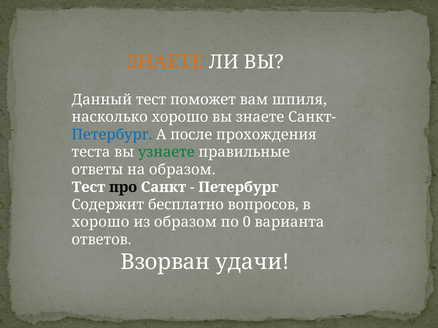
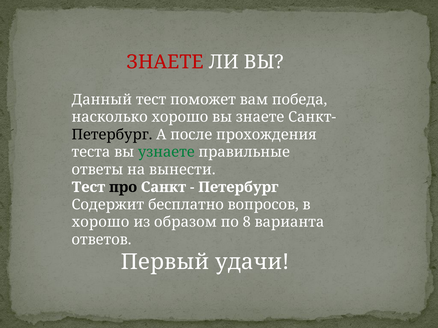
ЗНАЕТЕ at (165, 62) colour: orange -> red
шпиля: шпиля -> победа
Петербург at (112, 135) colour: blue -> black
на образом: образом -> вынести
0: 0 -> 8
Взорван: Взорван -> Первый
